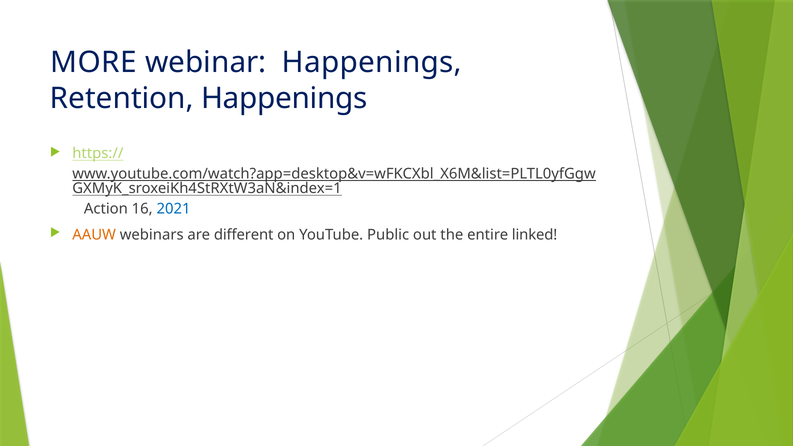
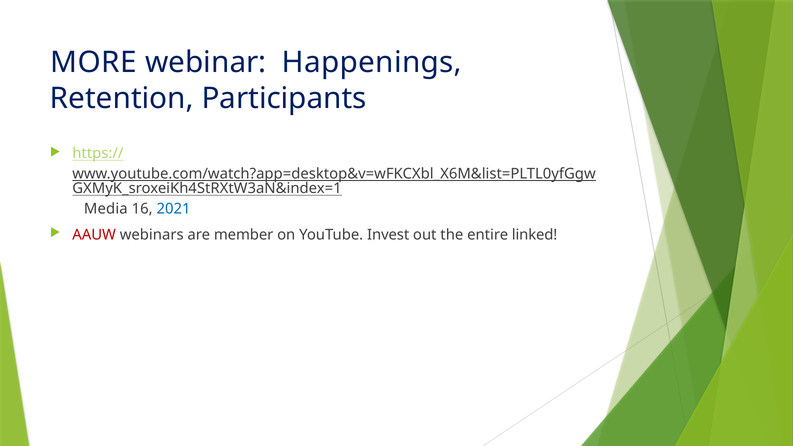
Retention Happenings: Happenings -> Participants
Action: Action -> Media
AAUW colour: orange -> red
different: different -> member
Public: Public -> Invest
